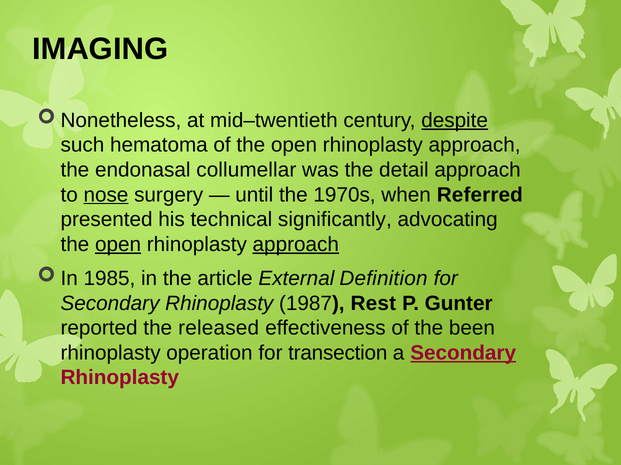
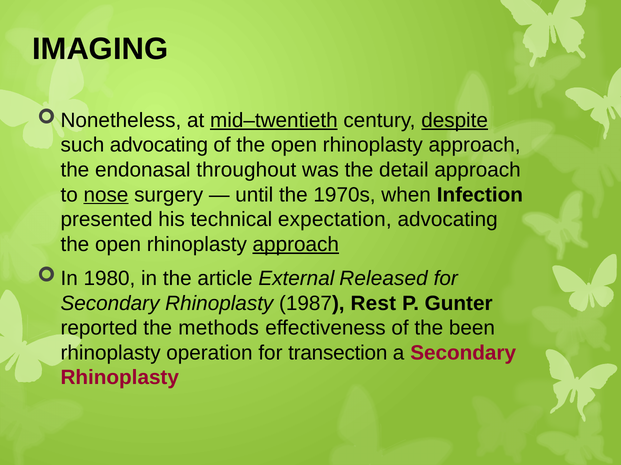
mid–twentieth underline: none -> present
such hematoma: hematoma -> advocating
collumellar: collumellar -> throughout
Referred: Referred -> Infection
significantly: significantly -> expectation
open at (118, 245) underline: present -> none
1985: 1985 -> 1980
Definition: Definition -> Released
released: released -> methods
Secondary at (463, 353) underline: present -> none
